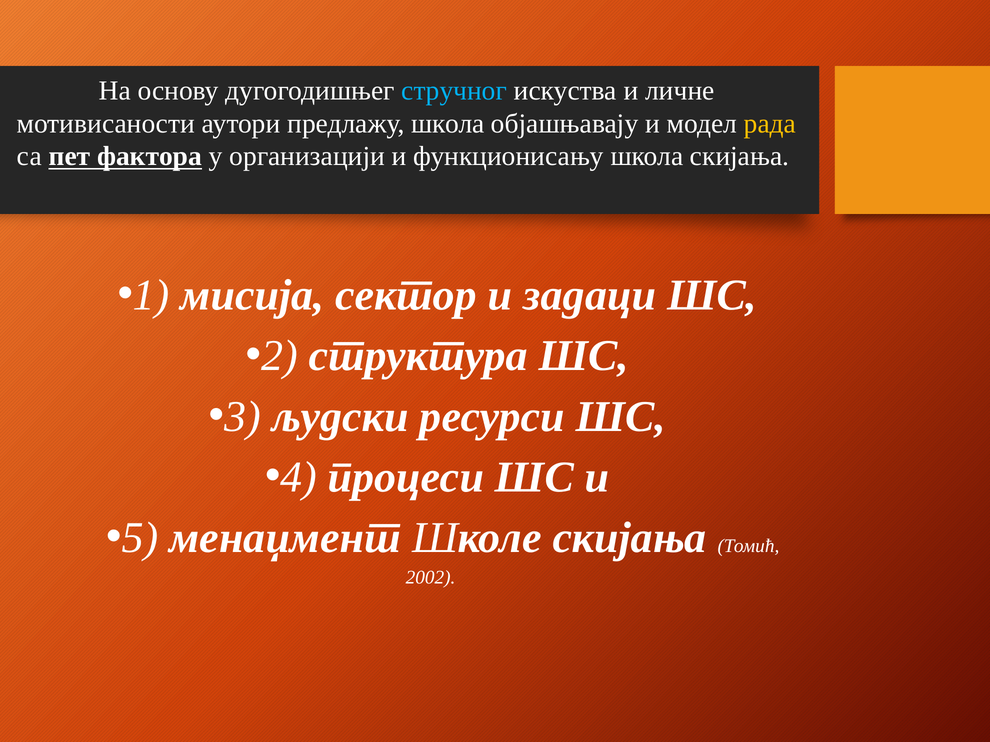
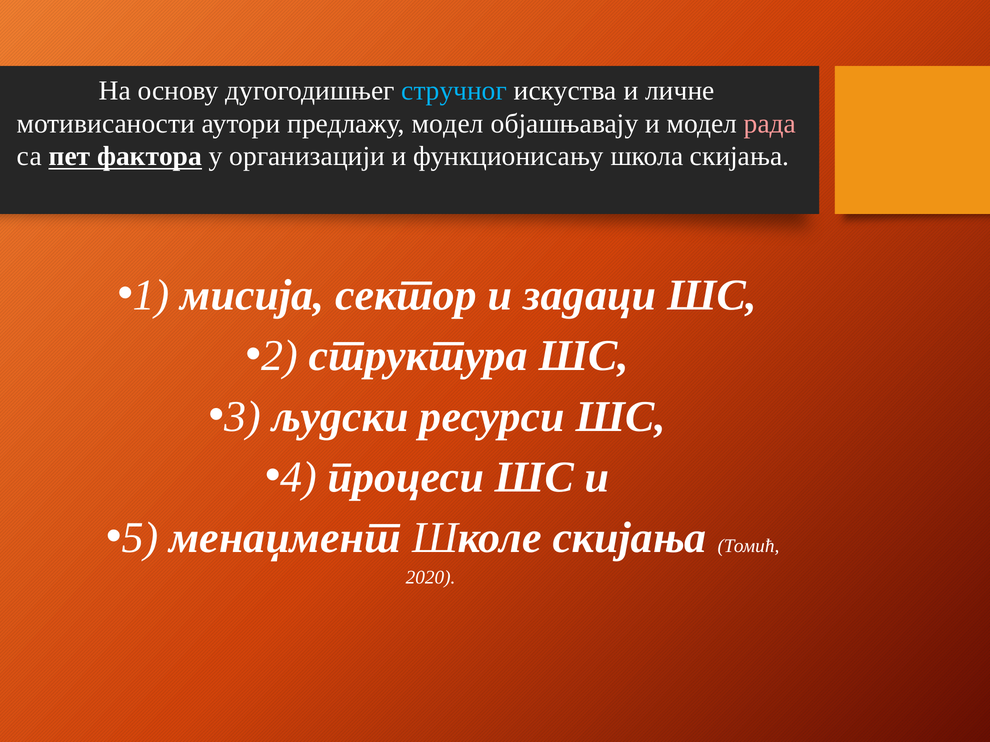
предлажу школа: школа -> модел
рада colour: yellow -> pink
2002: 2002 -> 2020
